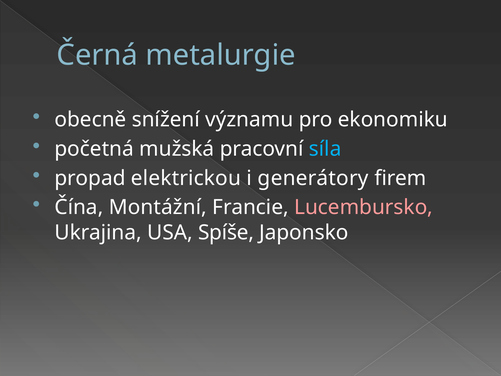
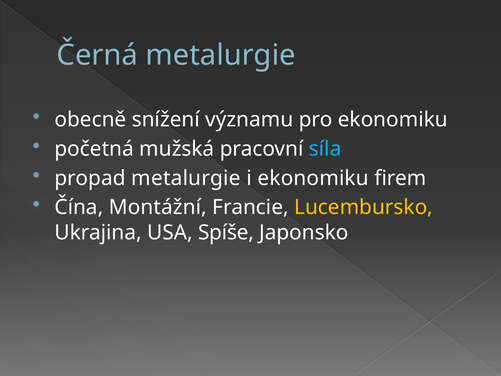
propad elektrickou: elektrickou -> metalurgie
i generátory: generátory -> ekonomiku
Lucembursko colour: pink -> yellow
